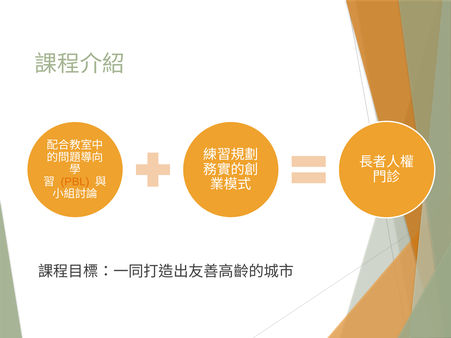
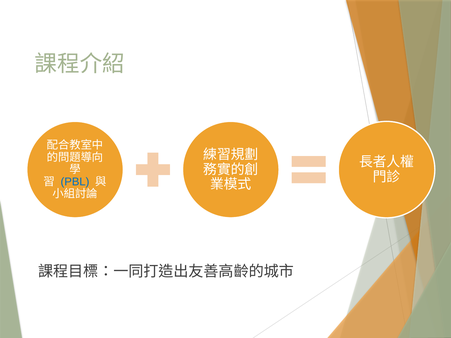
PBL colour: orange -> blue
